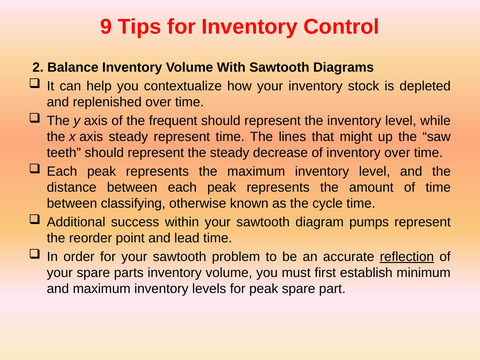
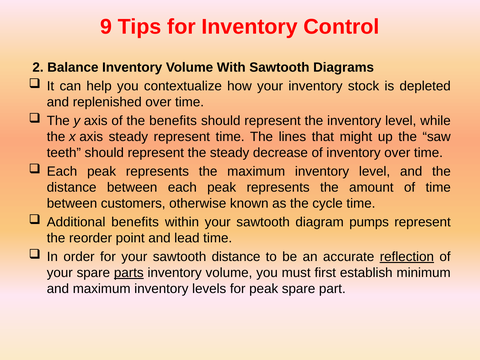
the frequent: frequent -> benefits
classifying: classifying -> customers
Additional success: success -> benefits
sawtooth problem: problem -> distance
parts underline: none -> present
